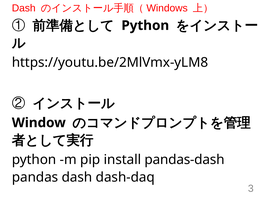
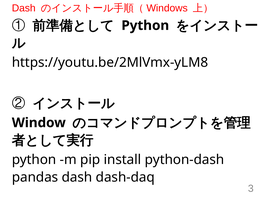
pandas-dash: pandas-dash -> python-dash
